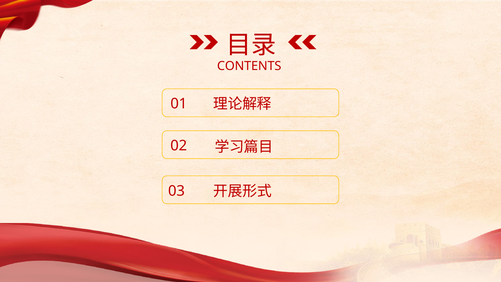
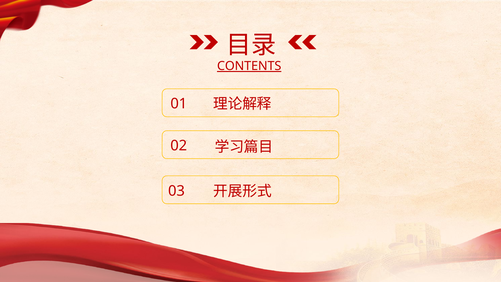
CONTENTS underline: none -> present
